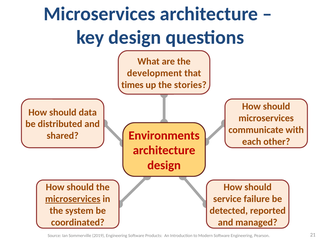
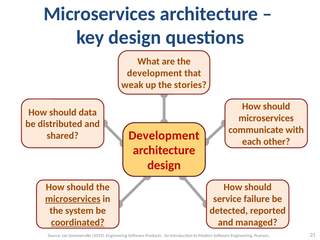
times: times -> weak
Environments at (164, 135): Environments -> Development
coordinated underline: none -> present
